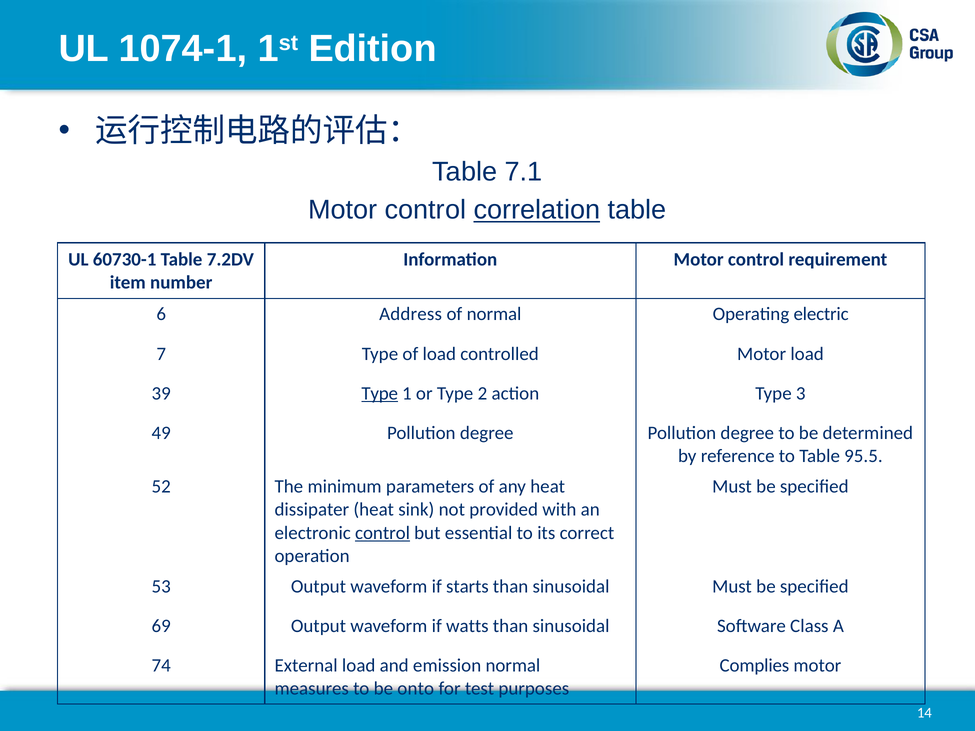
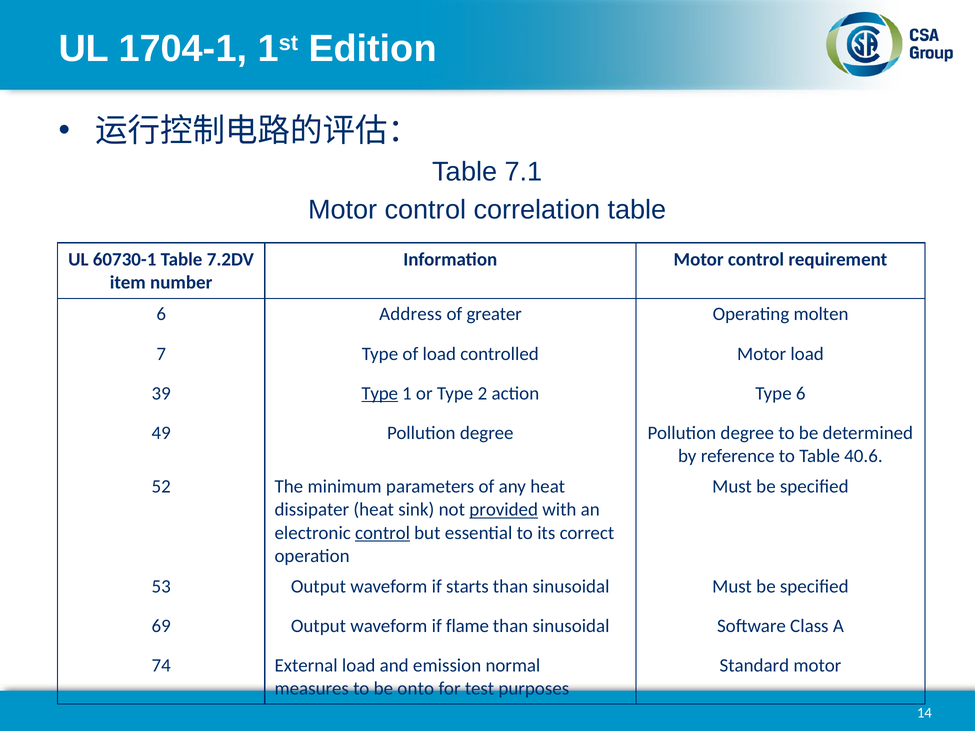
1074-1: 1074-1 -> 1704-1
correlation underline: present -> none
of normal: normal -> greater
electric: electric -> molten
Type 3: 3 -> 6
95.5: 95.5 -> 40.6
provided underline: none -> present
watts: watts -> flame
Complies: Complies -> Standard
